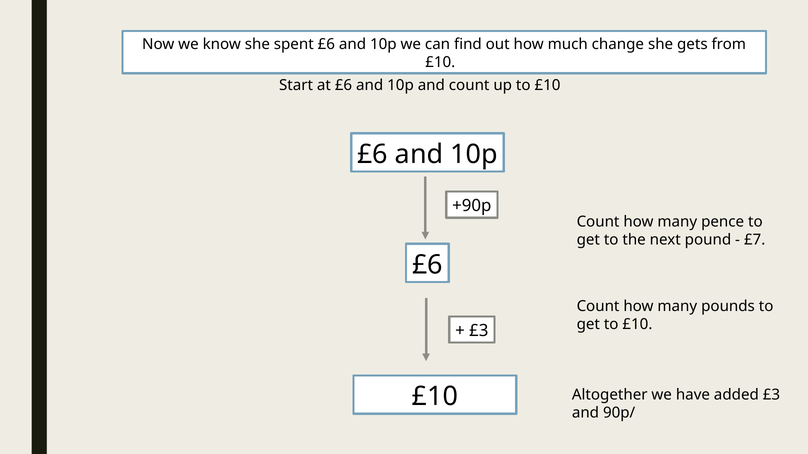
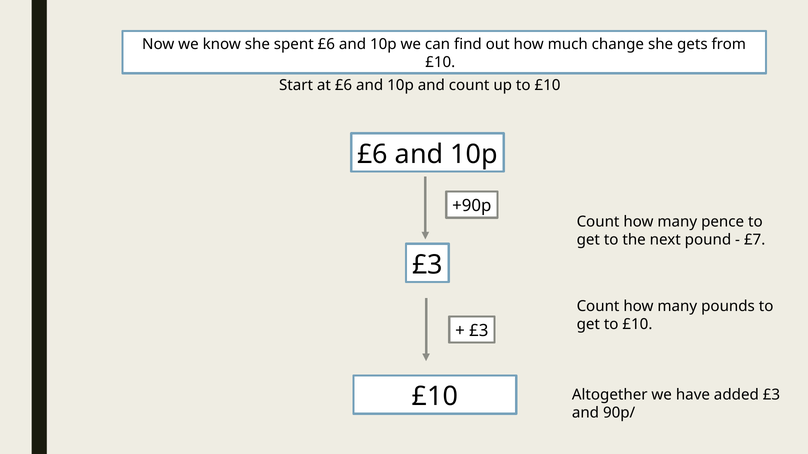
£6 at (427, 265): £6 -> £3
